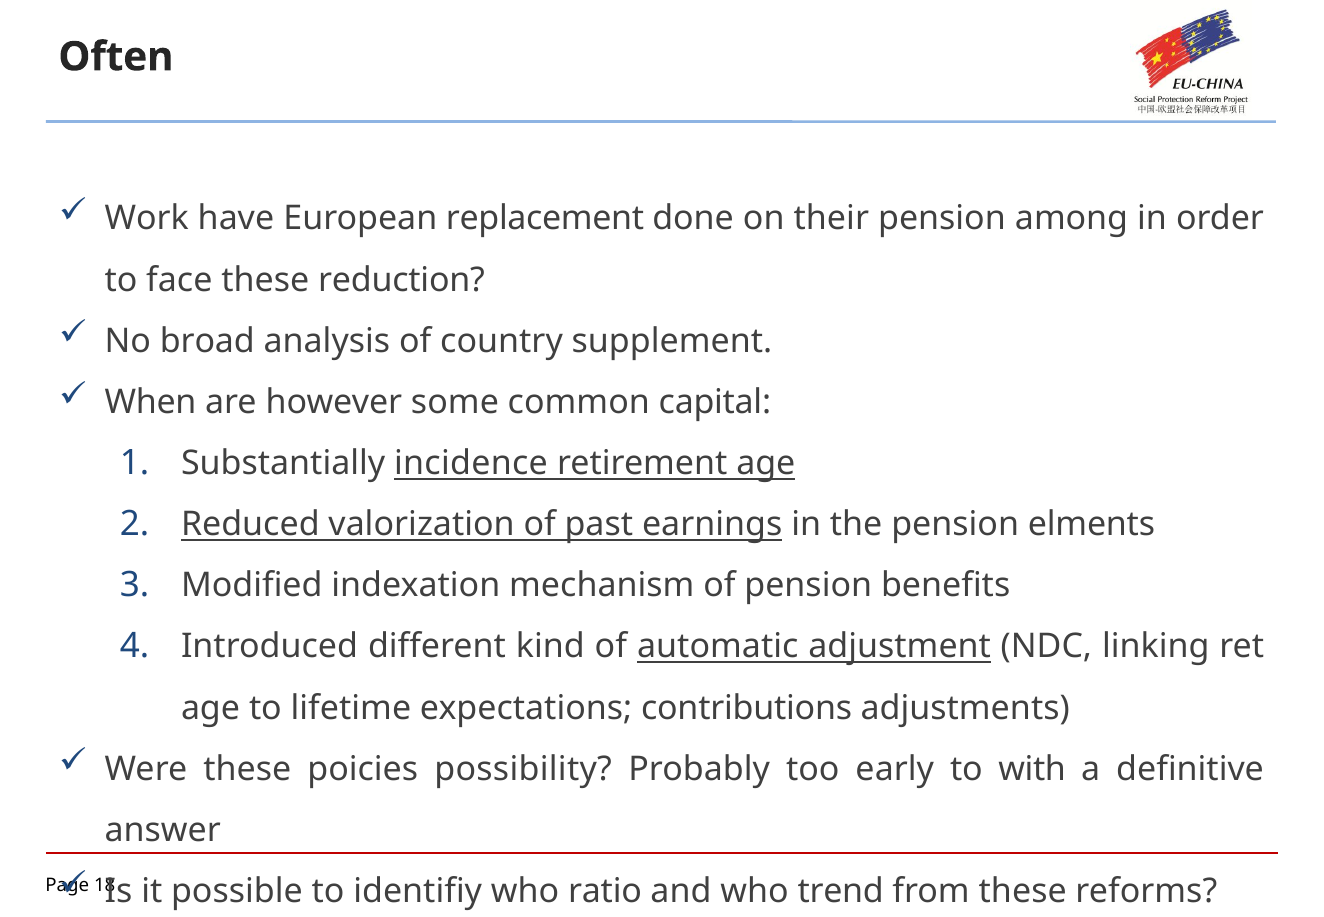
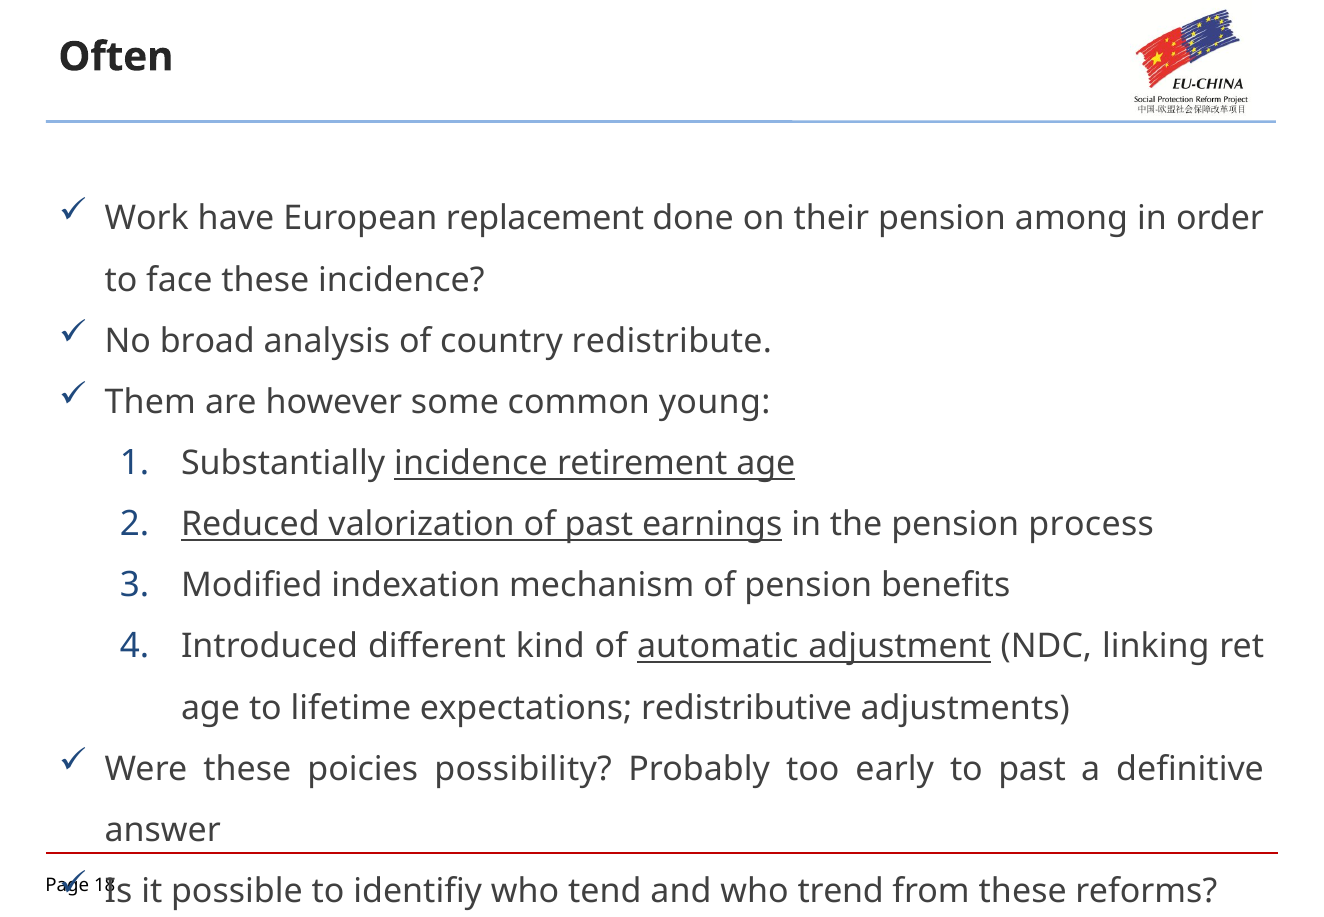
these reduction: reduction -> incidence
supplement: supplement -> redistribute
When: When -> Them
capital: capital -> young
elments: elments -> process
contributions: contributions -> redistributive
to with: with -> past
ratio: ratio -> tend
